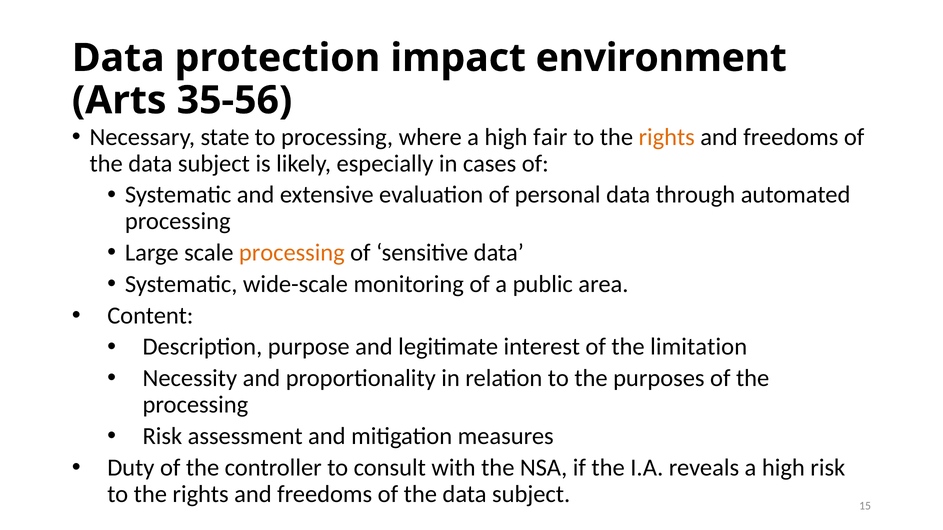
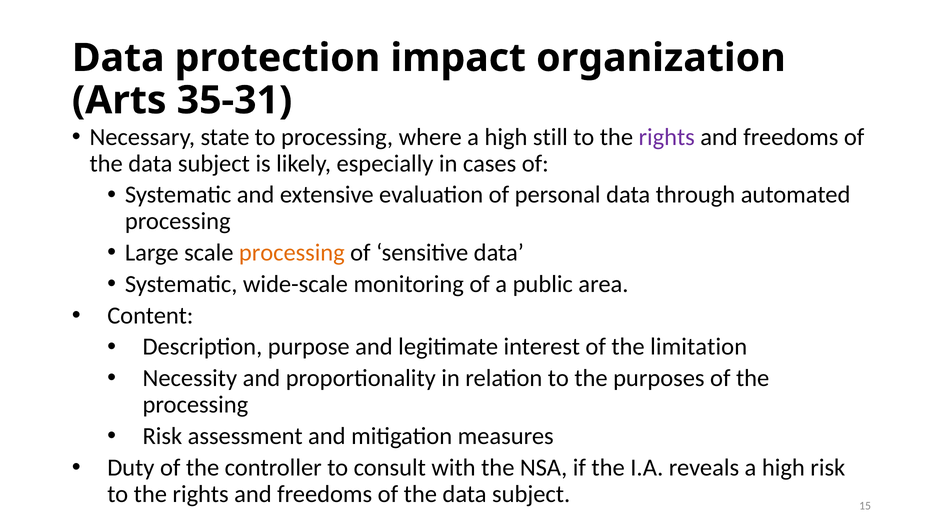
environment: environment -> organization
35-56: 35-56 -> 35-31
fair: fair -> still
rights at (667, 137) colour: orange -> purple
